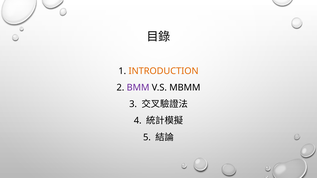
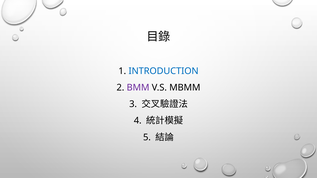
INTRODUCTION colour: orange -> blue
